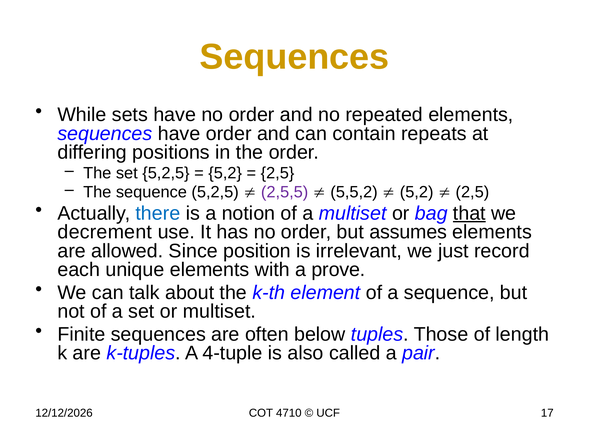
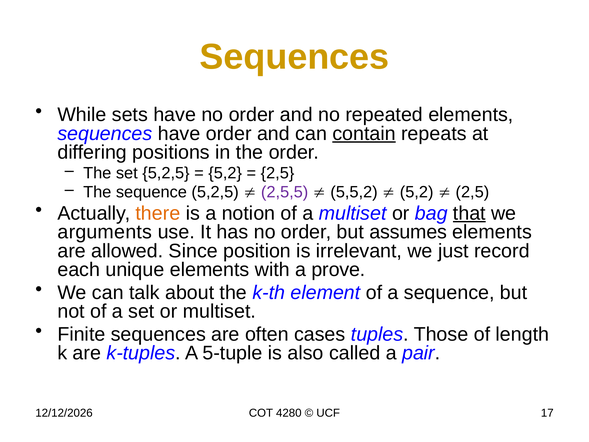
contain underline: none -> present
there colour: blue -> orange
decrement: decrement -> arguments
below: below -> cases
4-tuple: 4-tuple -> 5-tuple
4710: 4710 -> 4280
